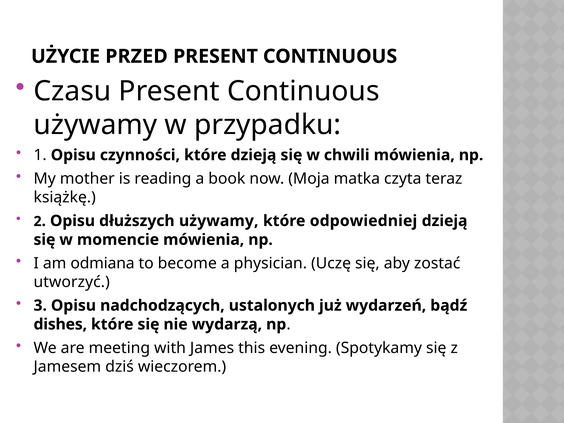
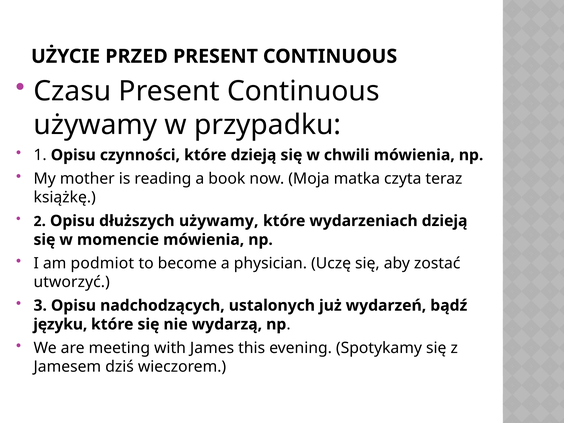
odpowiedniej: odpowiedniej -> wydarzeniach
odmiana: odmiana -> podmiot
dishes: dishes -> języku
